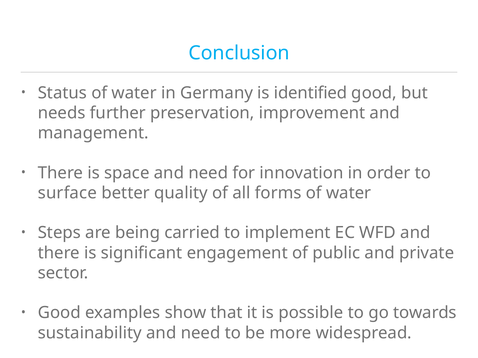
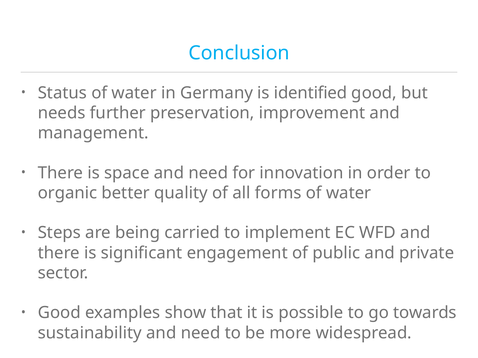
surface: surface -> organic
